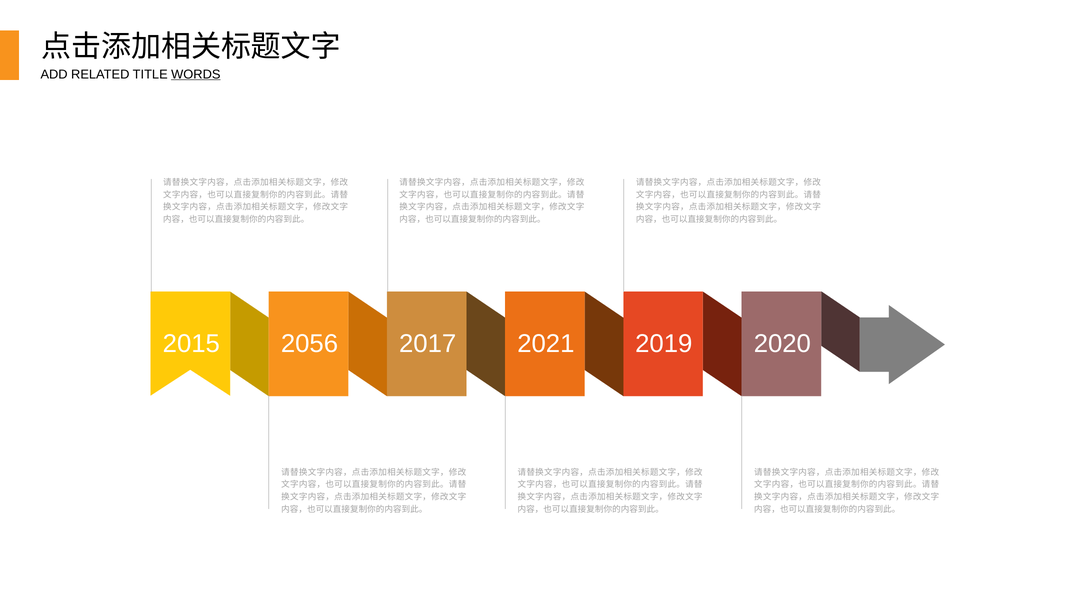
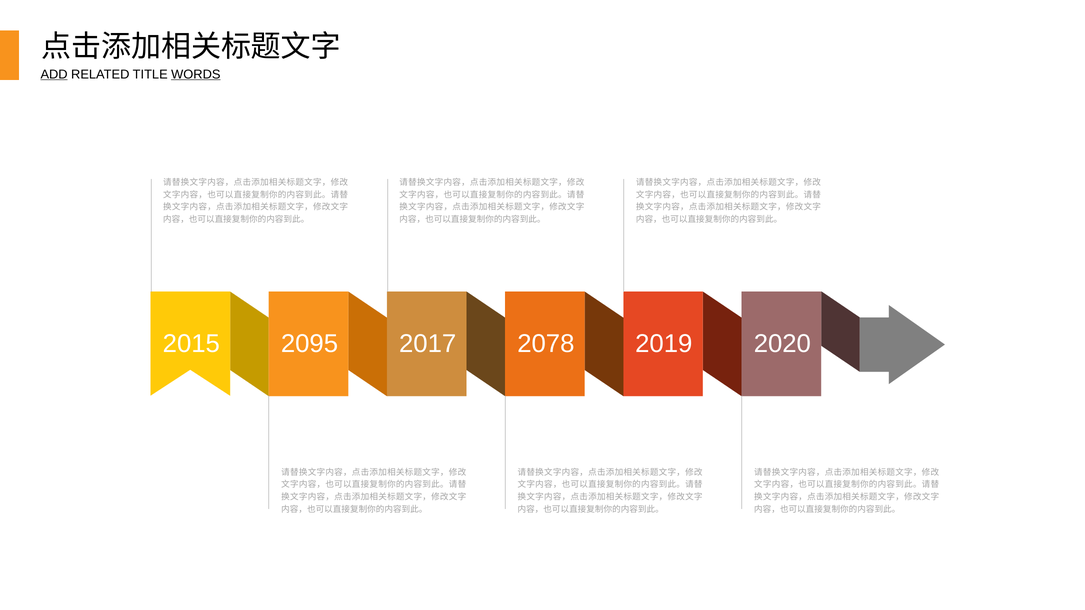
ADD underline: none -> present
2056: 2056 -> 2095
2021: 2021 -> 2078
